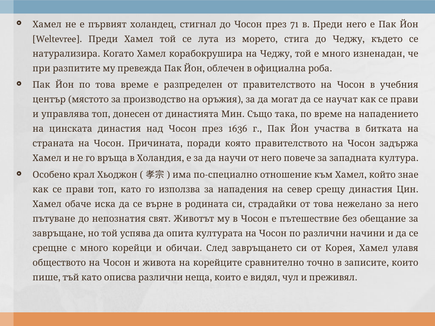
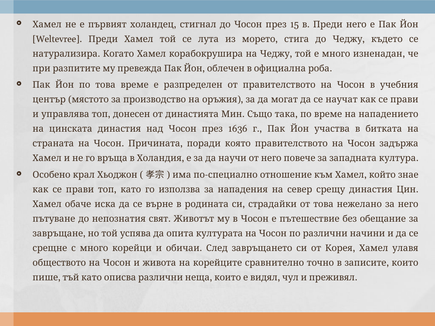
71: 71 -> 15
